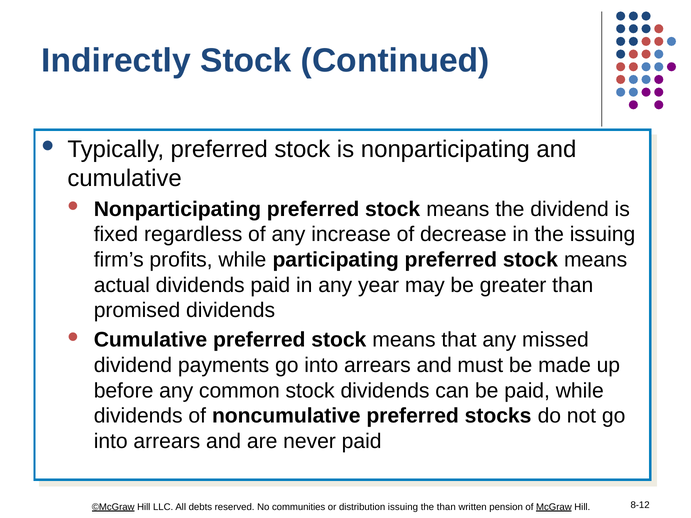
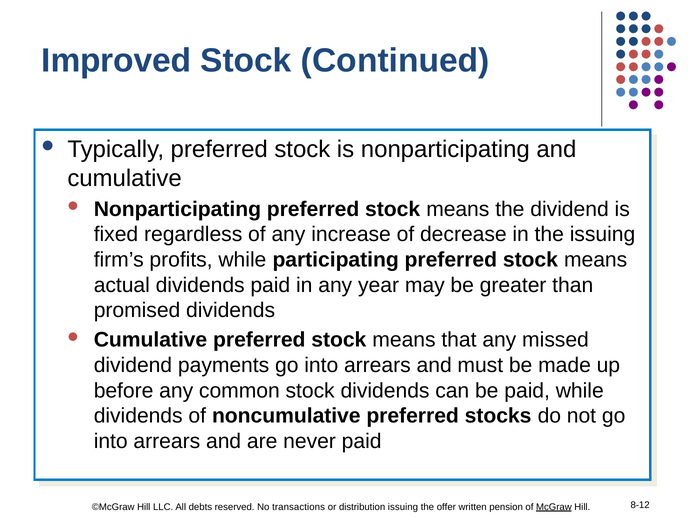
Indirectly: Indirectly -> Improved
©McGraw underline: present -> none
communities: communities -> transactions
the than: than -> offer
